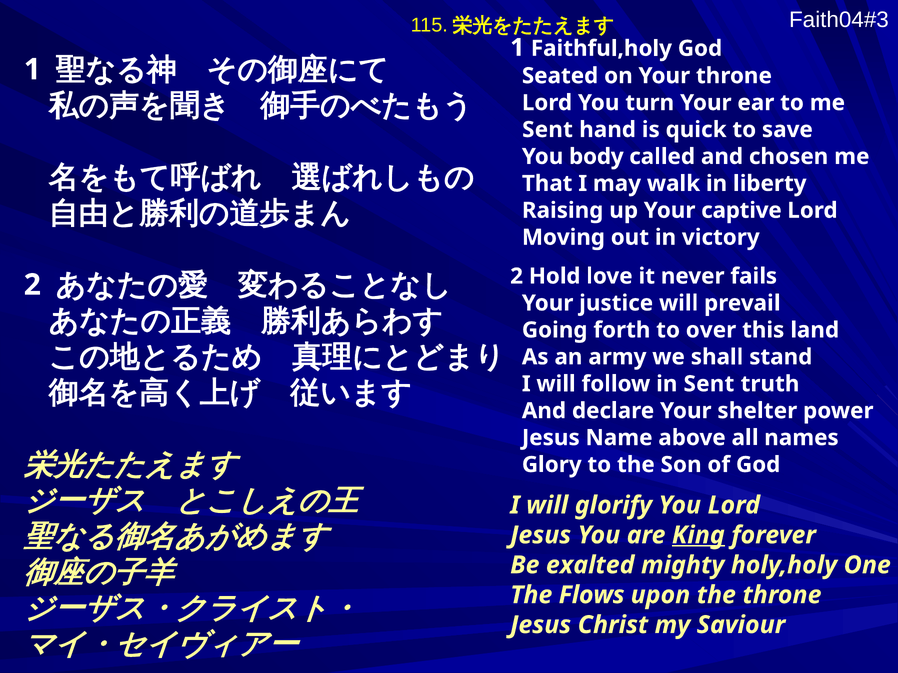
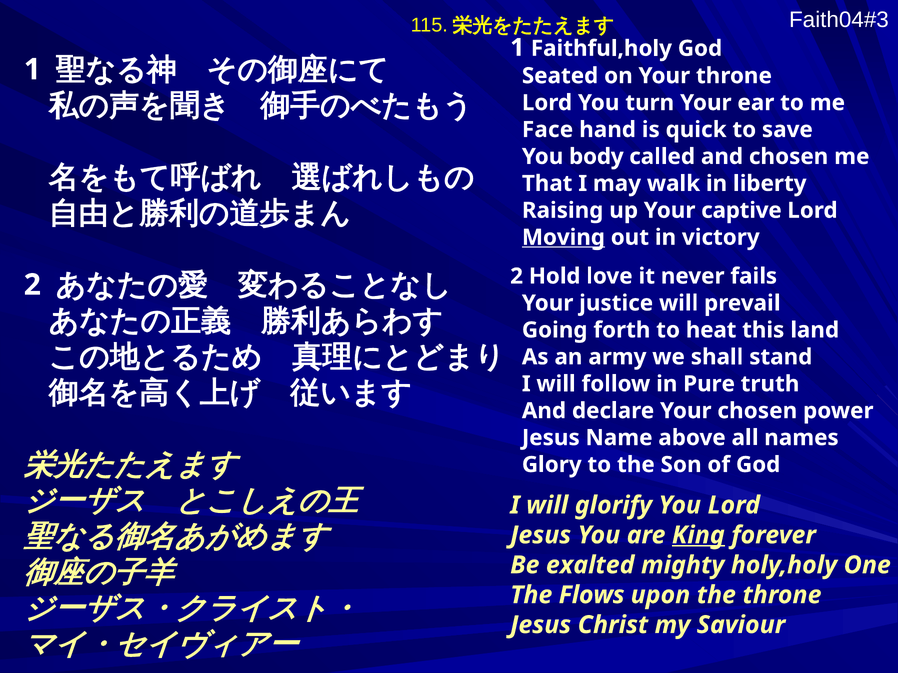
Sent at (547, 130): Sent -> Face
Moving underline: none -> present
over: over -> heat
in Sent: Sent -> Pure
Your shelter: shelter -> chosen
